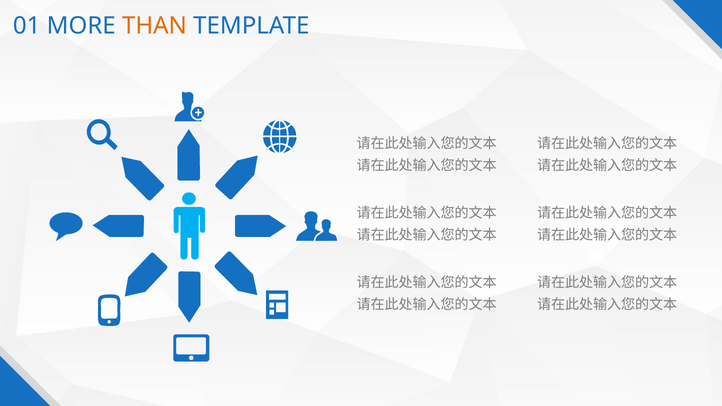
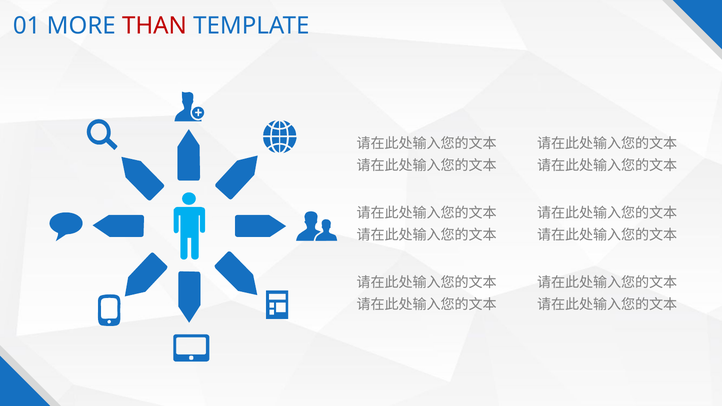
THAN colour: orange -> red
